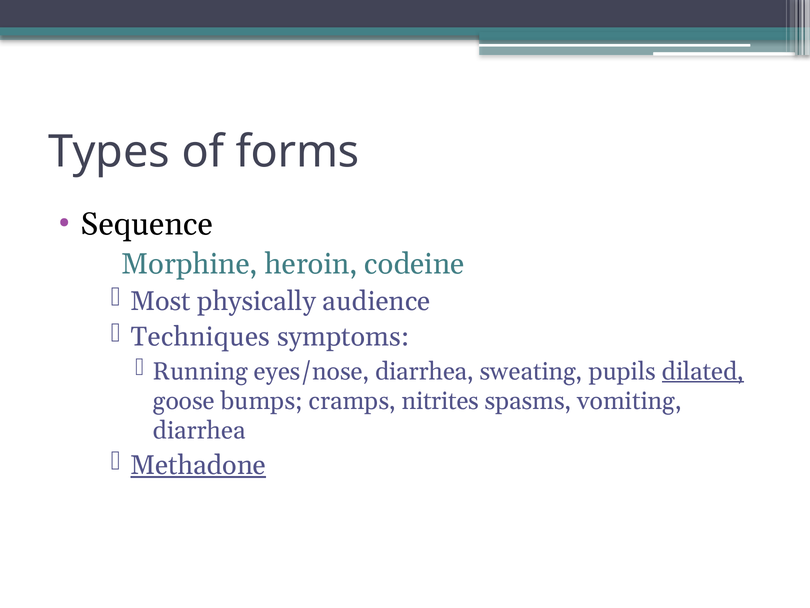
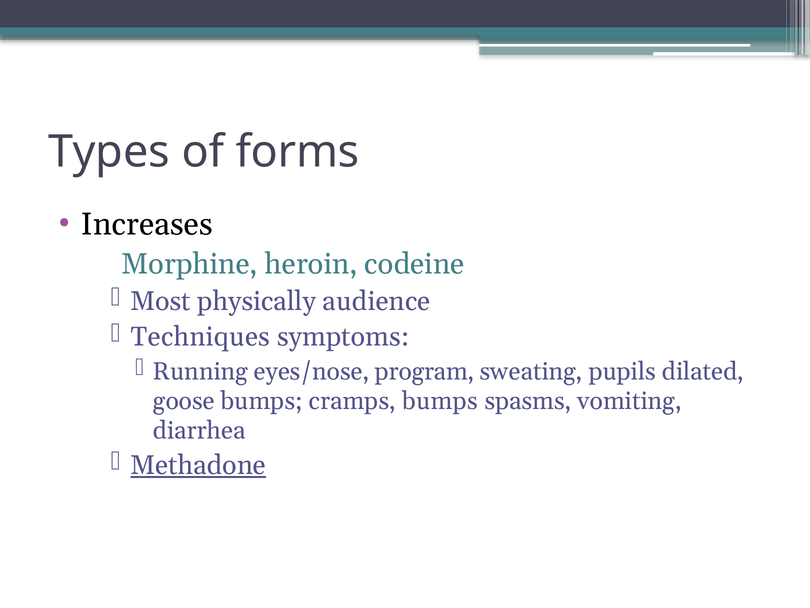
Sequence: Sequence -> Increases
eyes/nose diarrhea: diarrhea -> program
dilated underline: present -> none
cramps nitrites: nitrites -> bumps
